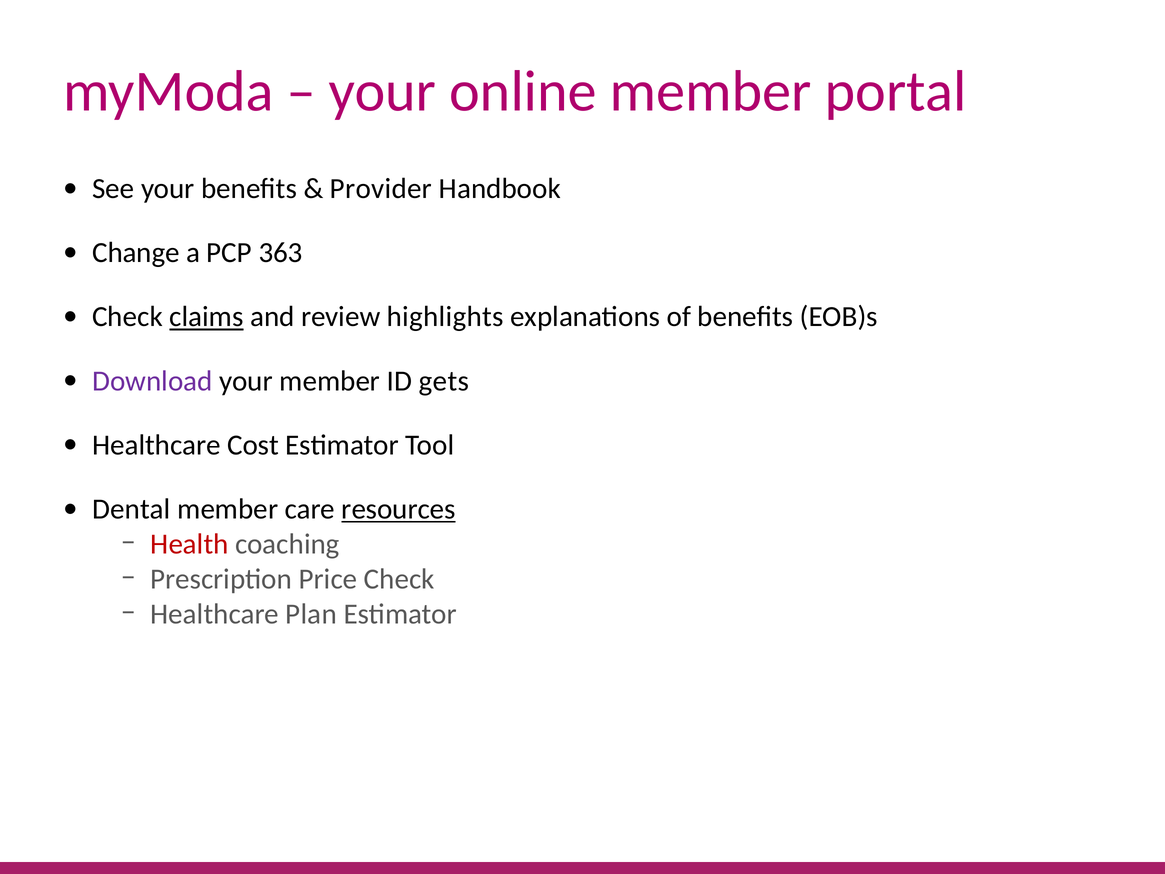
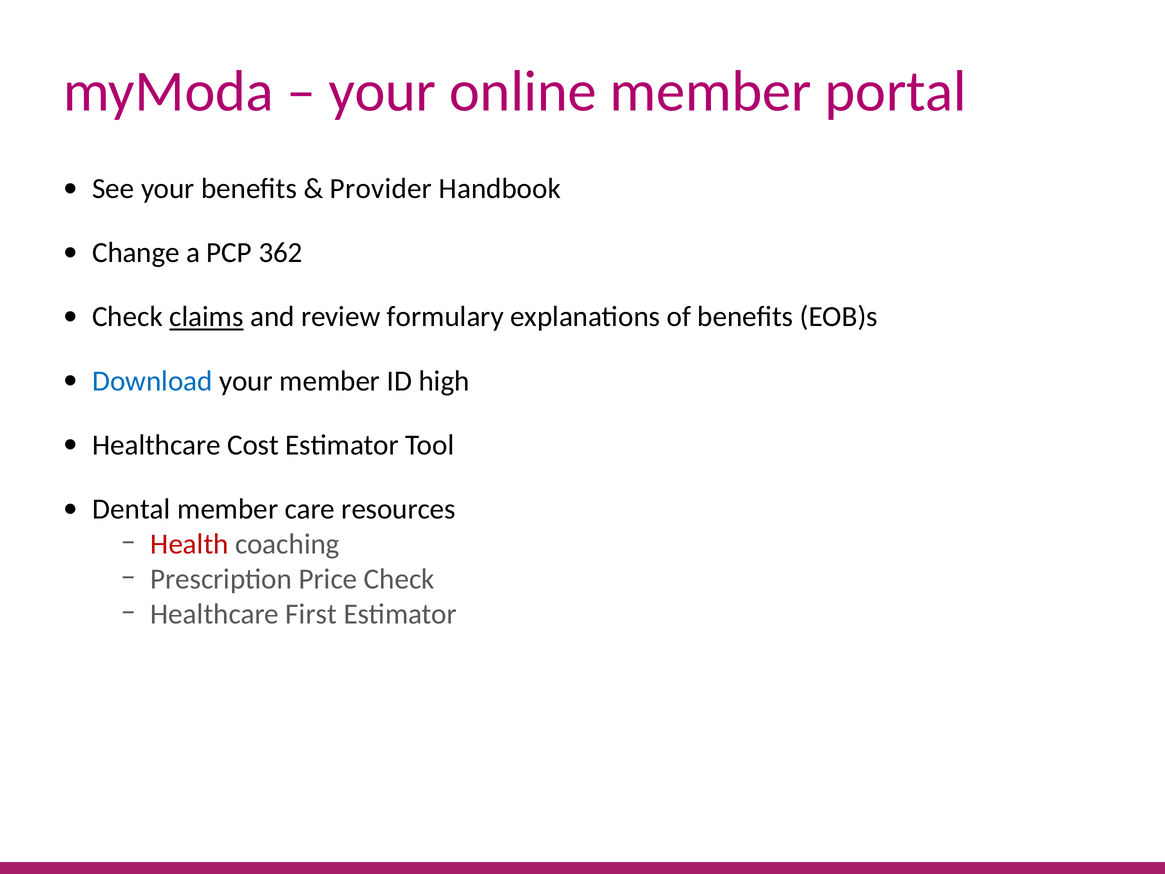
363: 363 -> 362
highlights: highlights -> formulary
Download colour: purple -> blue
gets: gets -> high
resources underline: present -> none
Plan: Plan -> First
